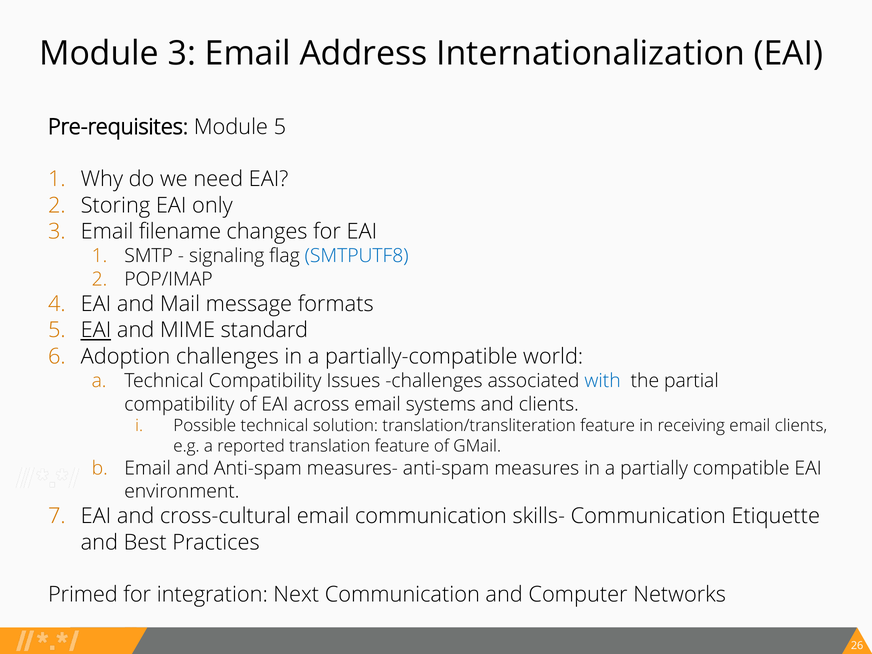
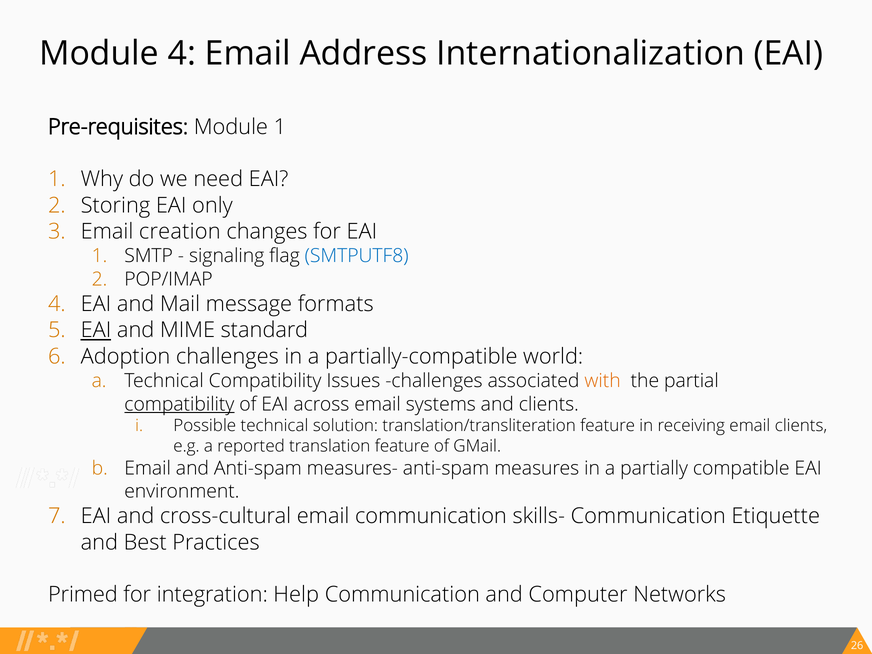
Module 3: 3 -> 4
Module 5: 5 -> 1
filename: filename -> creation
with colour: blue -> orange
compatibility at (179, 404) underline: none -> present
Next: Next -> Help
